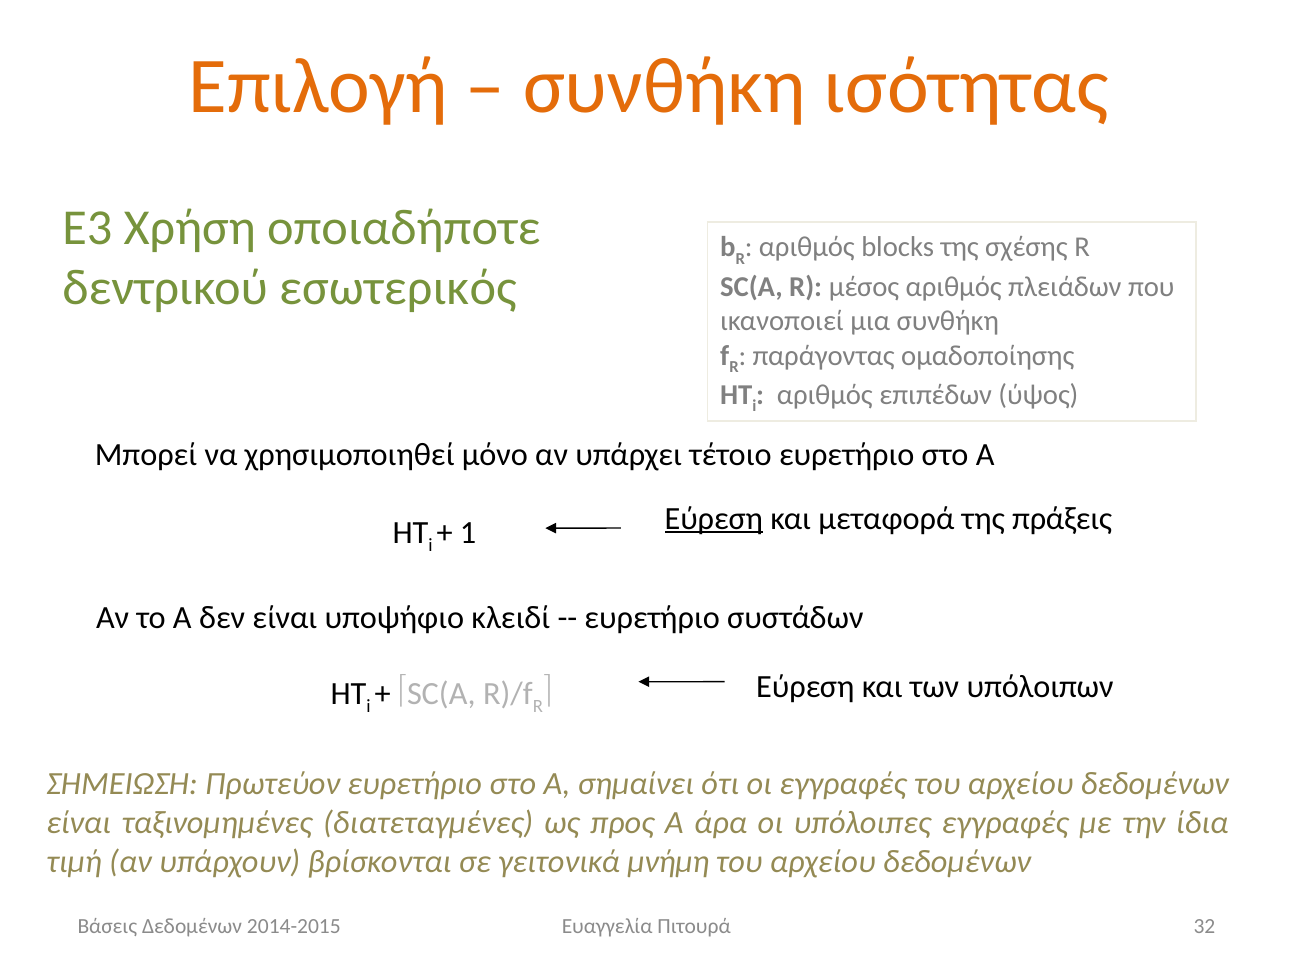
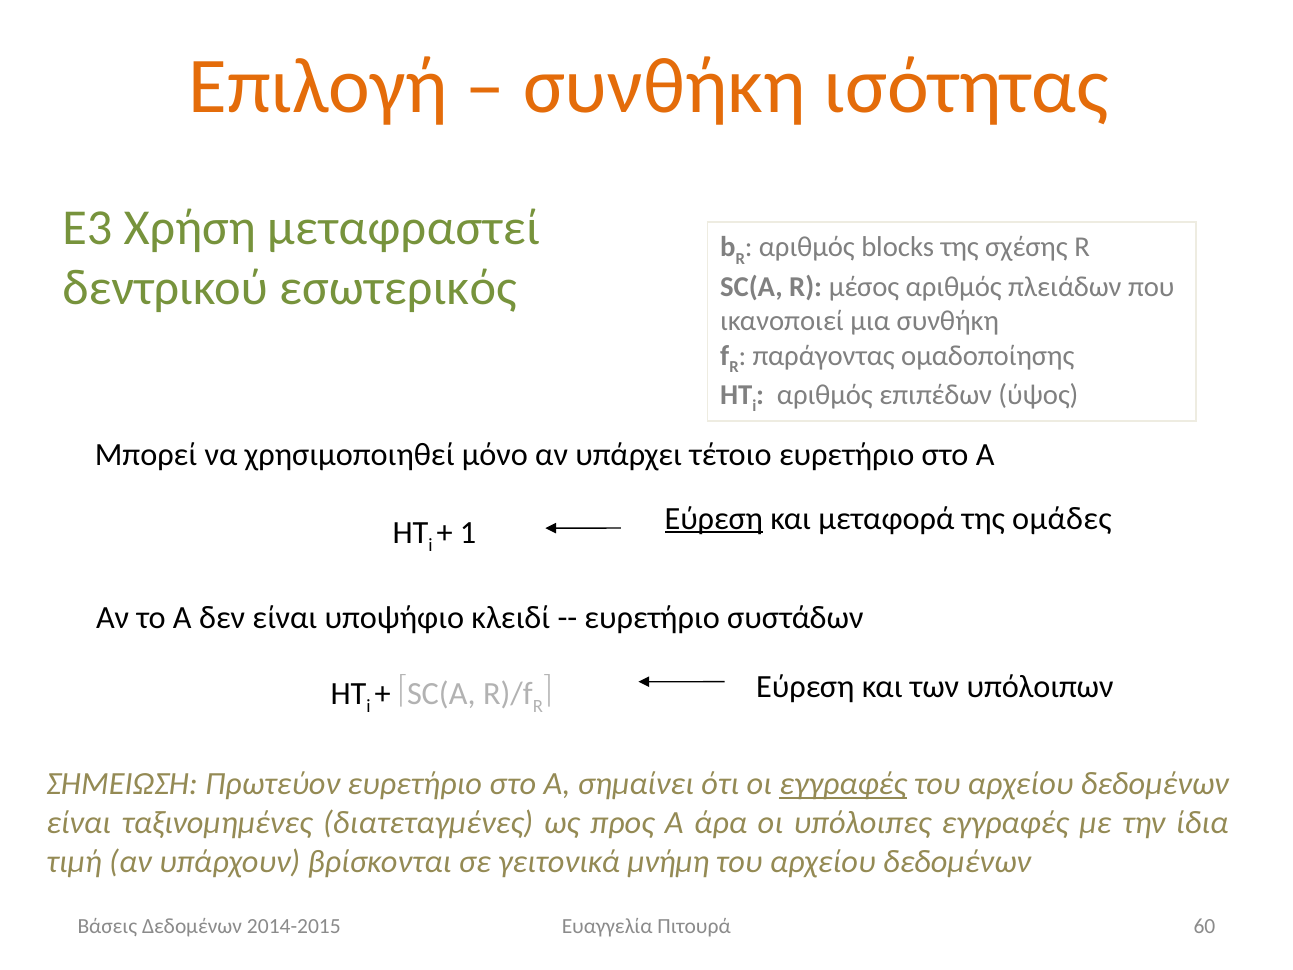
οποιαδήποτε: οποιαδήποτε -> μεταφραστεί
πράξεις: πράξεις -> ομάδες
εγγραφές at (843, 784) underline: none -> present
32: 32 -> 60
